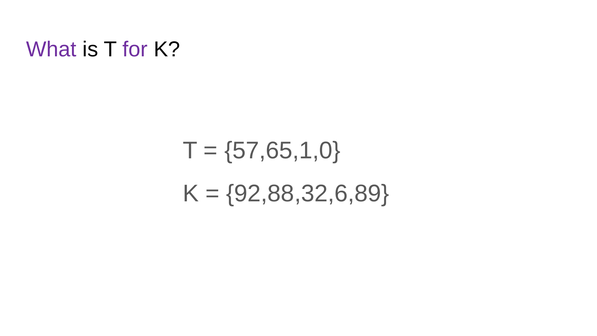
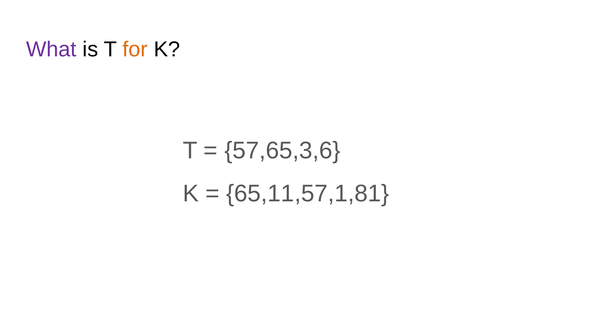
for colour: purple -> orange
57,65,1,0: 57,65,1,0 -> 57,65,3,6
92,88,32,6,89: 92,88,32,6,89 -> 65,11,57,1,81
